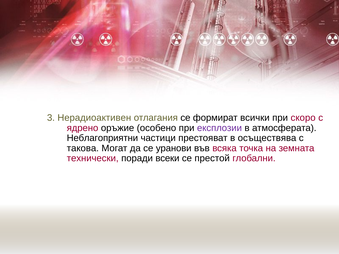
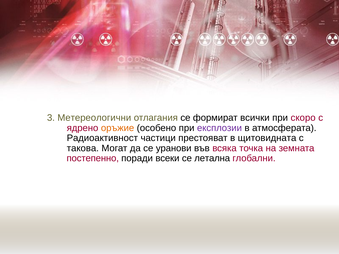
Нерадиоактивен: Нерадиоактивен -> Метереологични
оръжие colour: black -> orange
Неблагоприятни: Неблагоприятни -> Радиоактивност
осъществява: осъществява -> щитовидната
технически: технически -> постепенно
престой: престой -> летална
